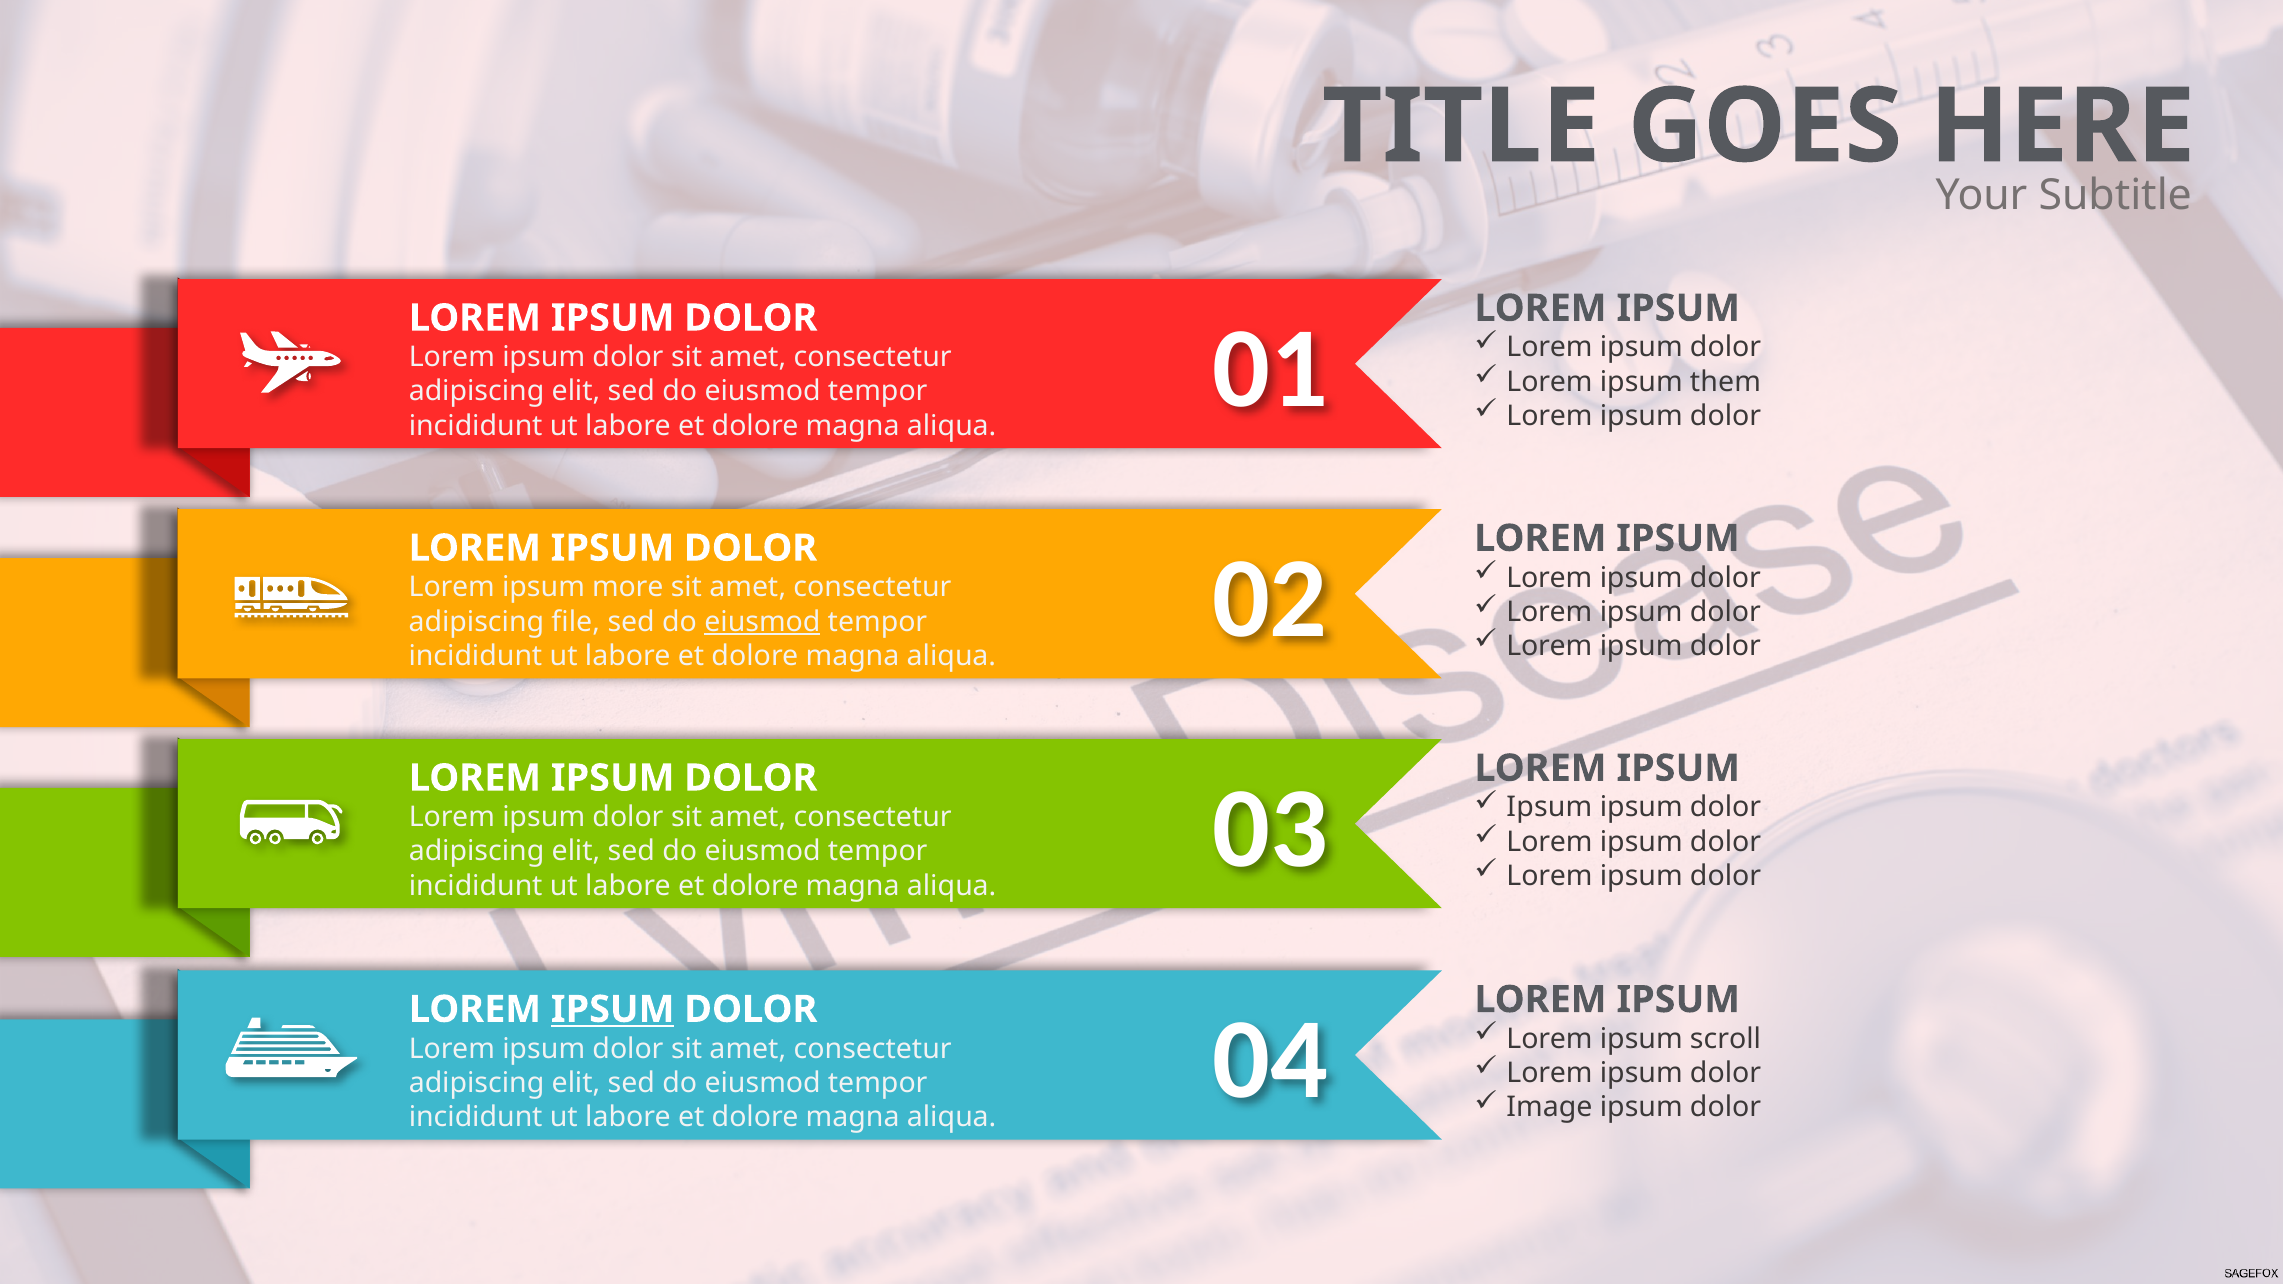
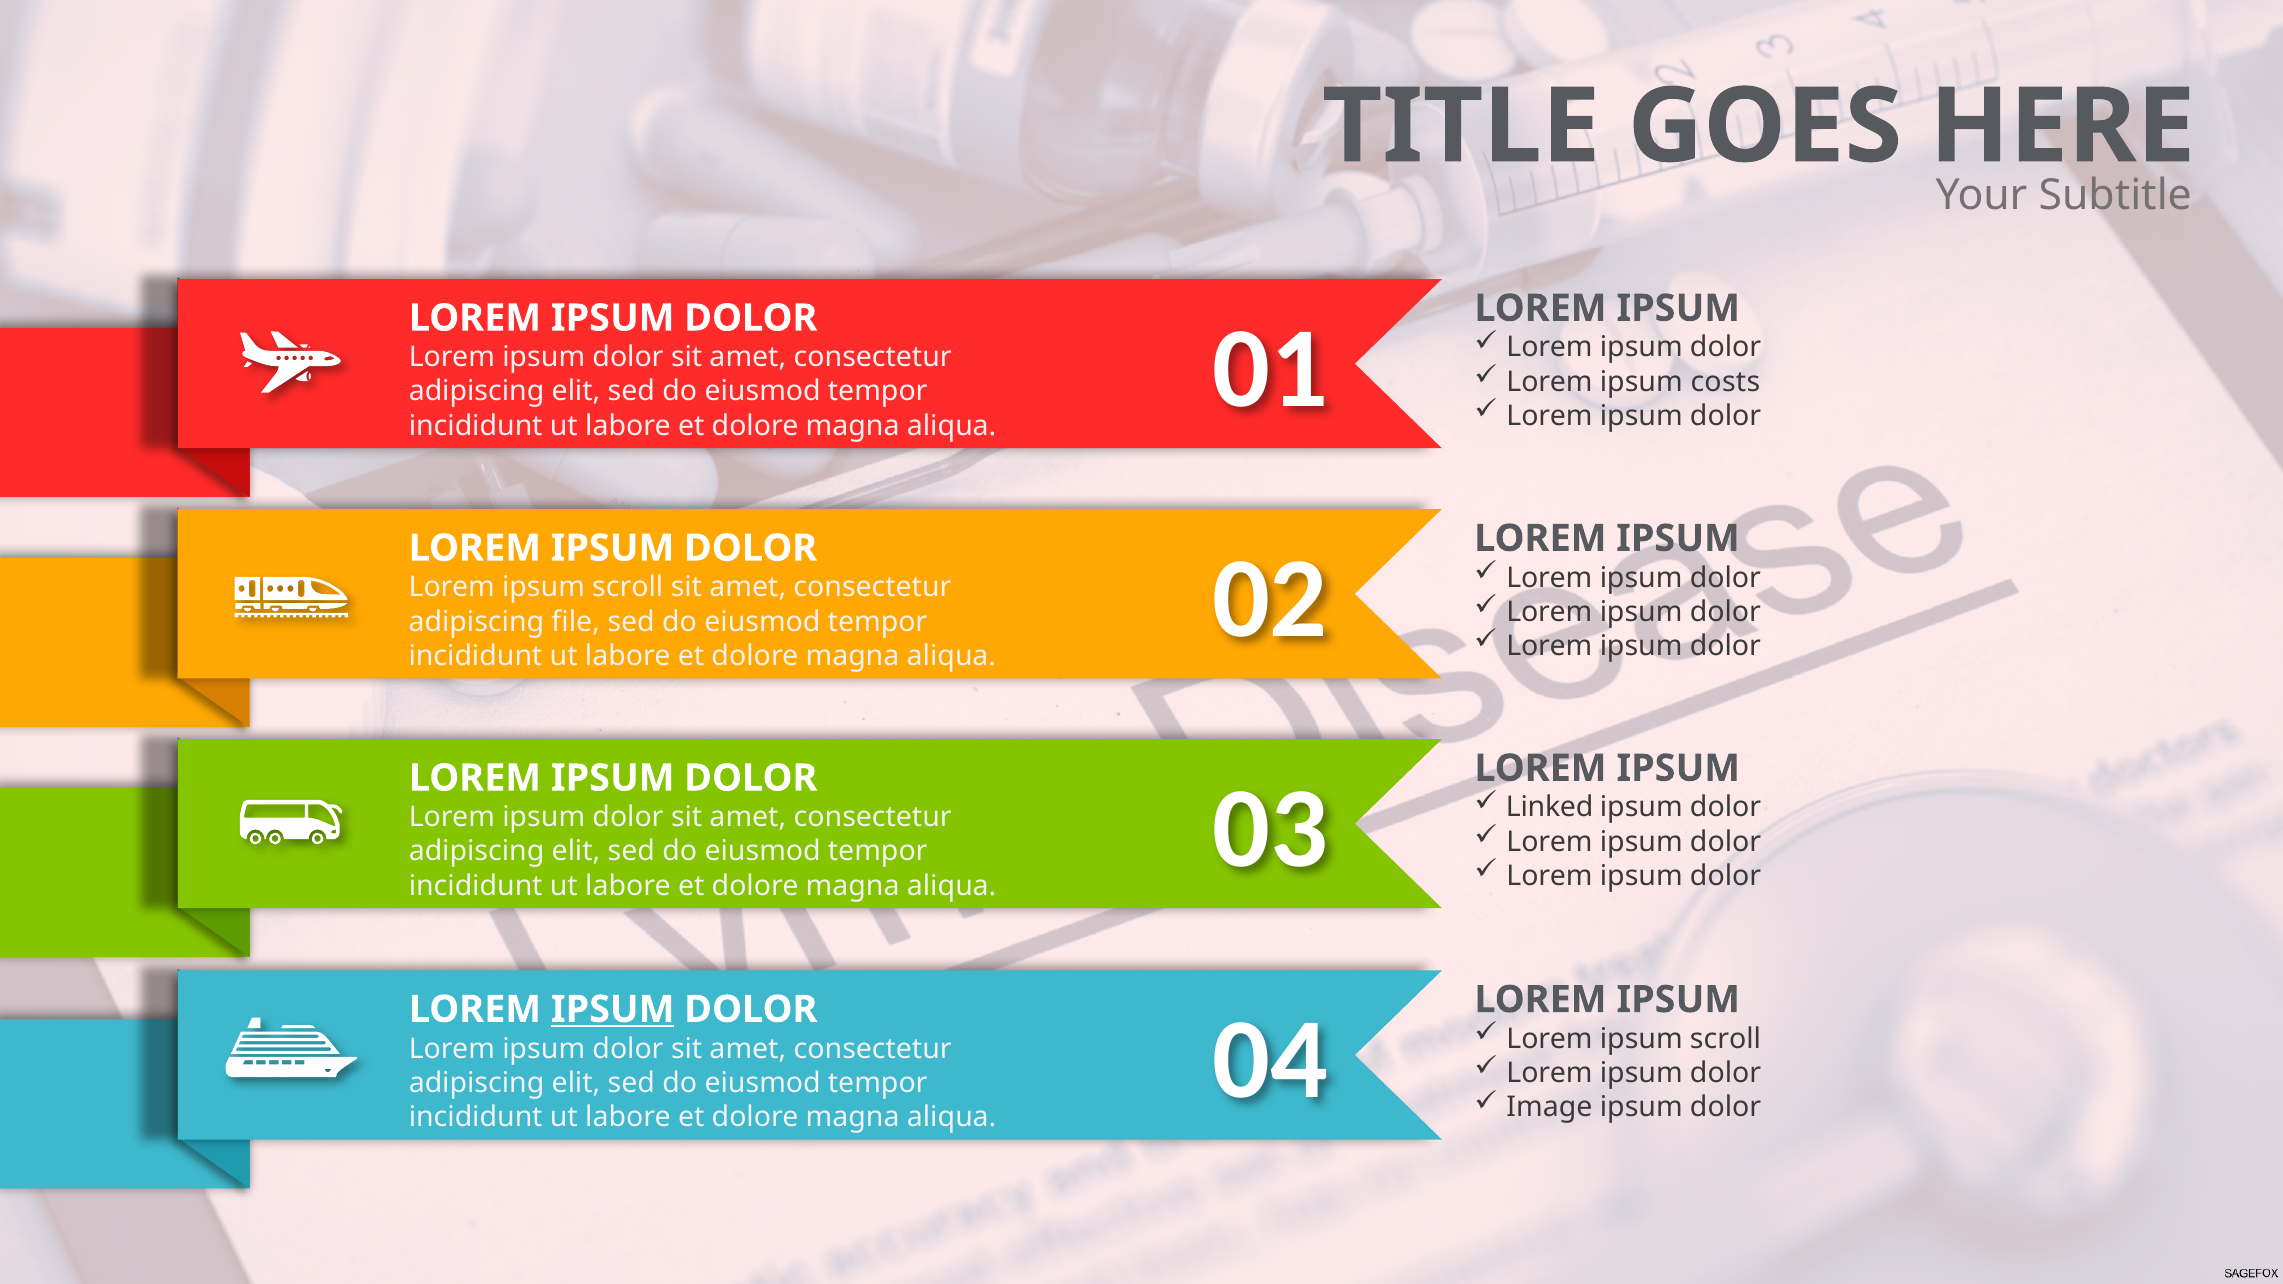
them: them -> costs
more at (628, 588): more -> scroll
eiusmod at (762, 622) underline: present -> none
Ipsum at (1549, 808): Ipsum -> Linked
